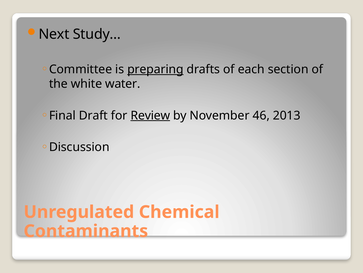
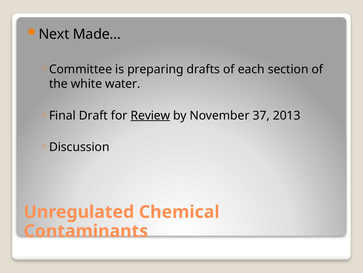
Study…: Study… -> Made…
preparing underline: present -> none
46: 46 -> 37
